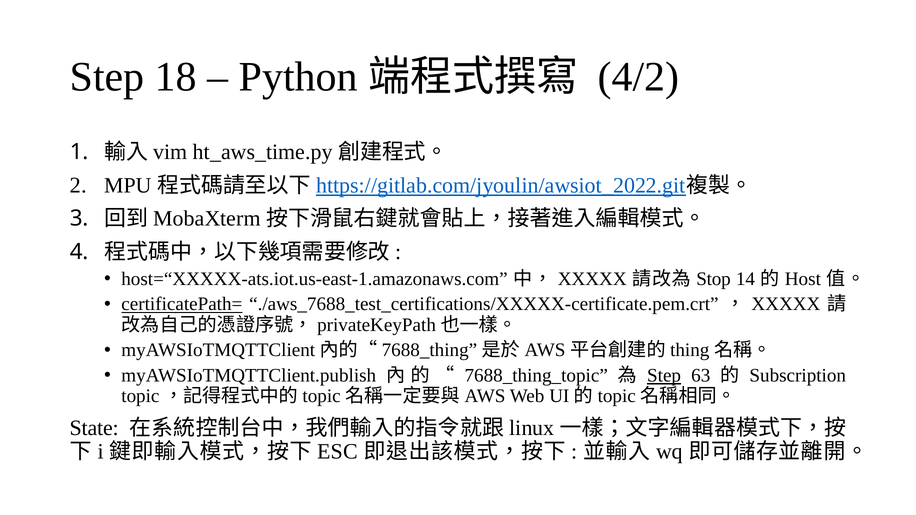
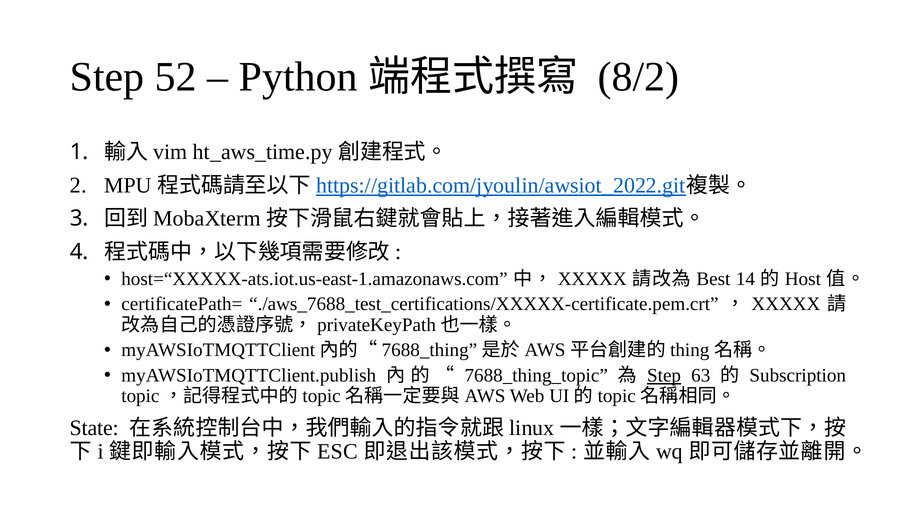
18: 18 -> 52
4/2: 4/2 -> 8/2
Stop: Stop -> Best
certificatePath= underline: present -> none
